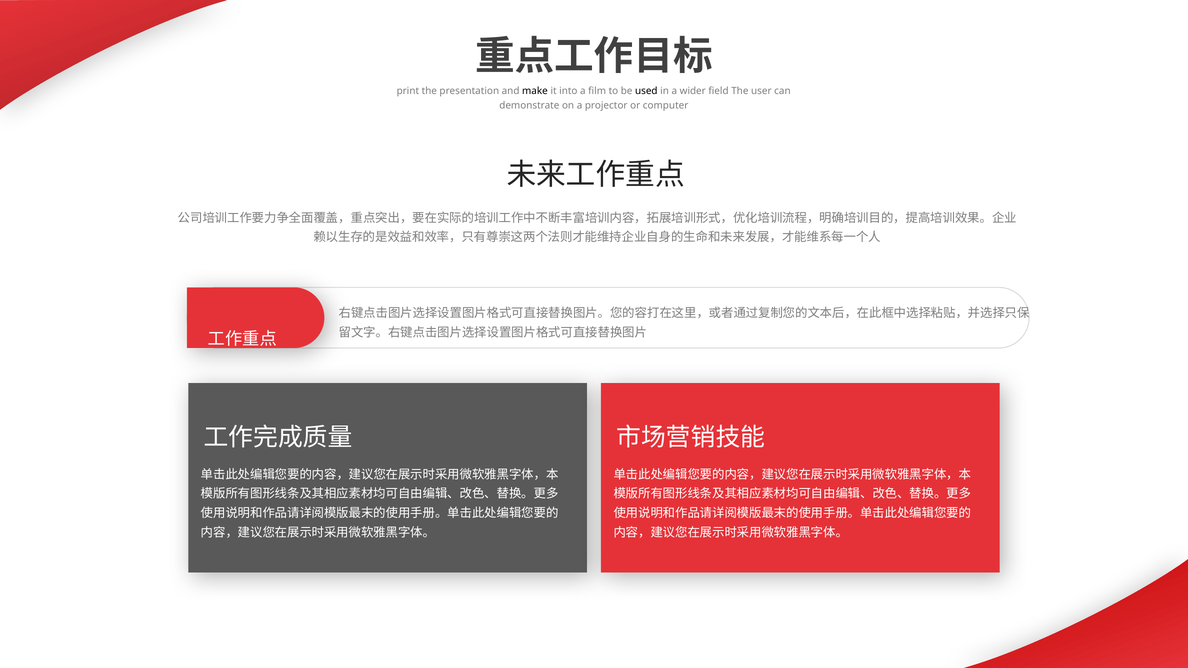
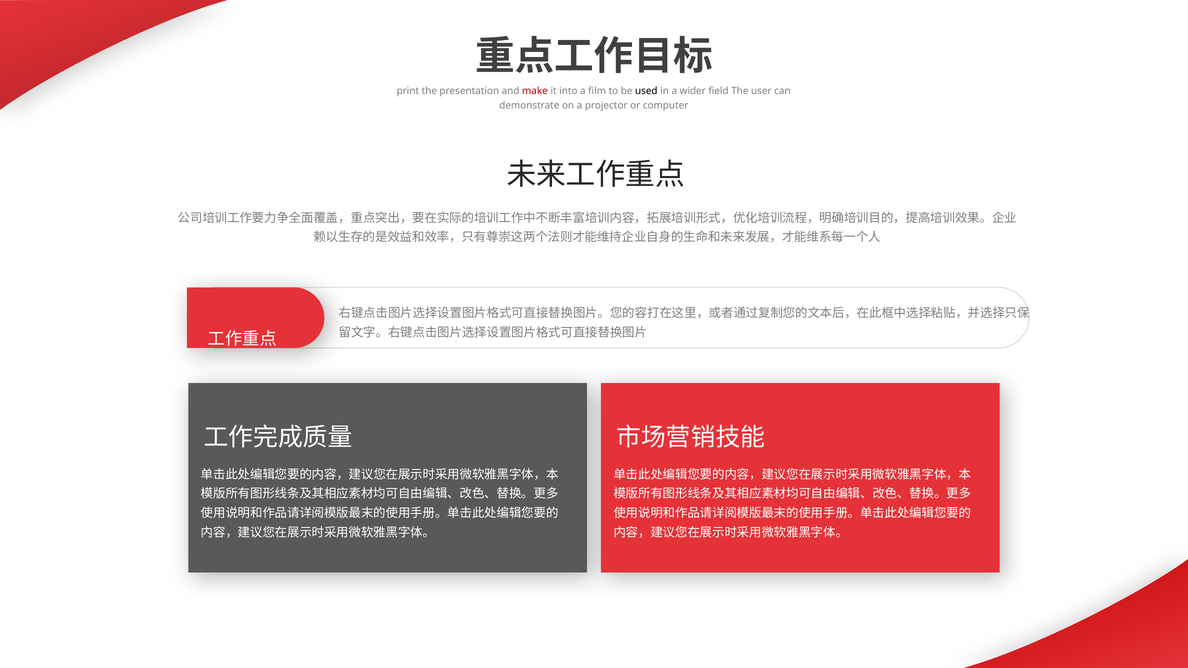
make colour: black -> red
